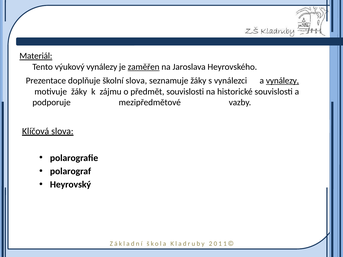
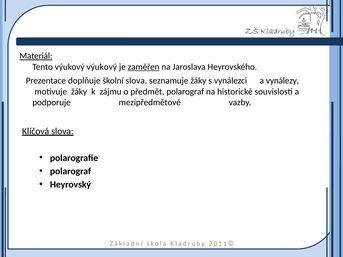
výukový vynálezy: vynálezy -> výukový
vynálezy at (282, 81) underline: present -> none
předmět souvislosti: souvislosti -> polarograf
